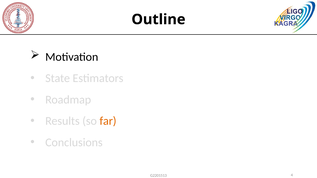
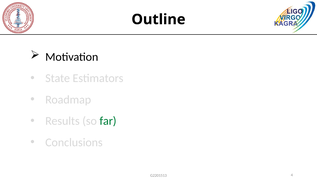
far colour: orange -> green
